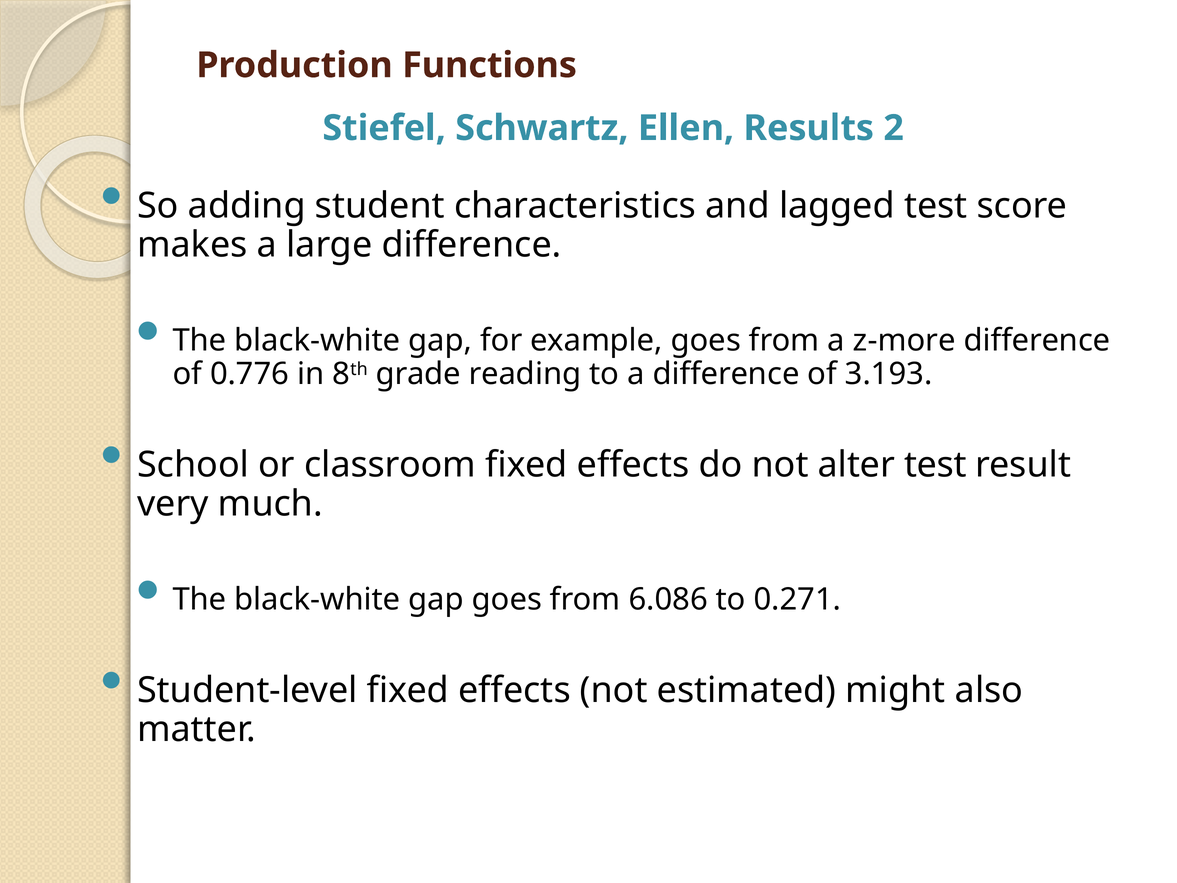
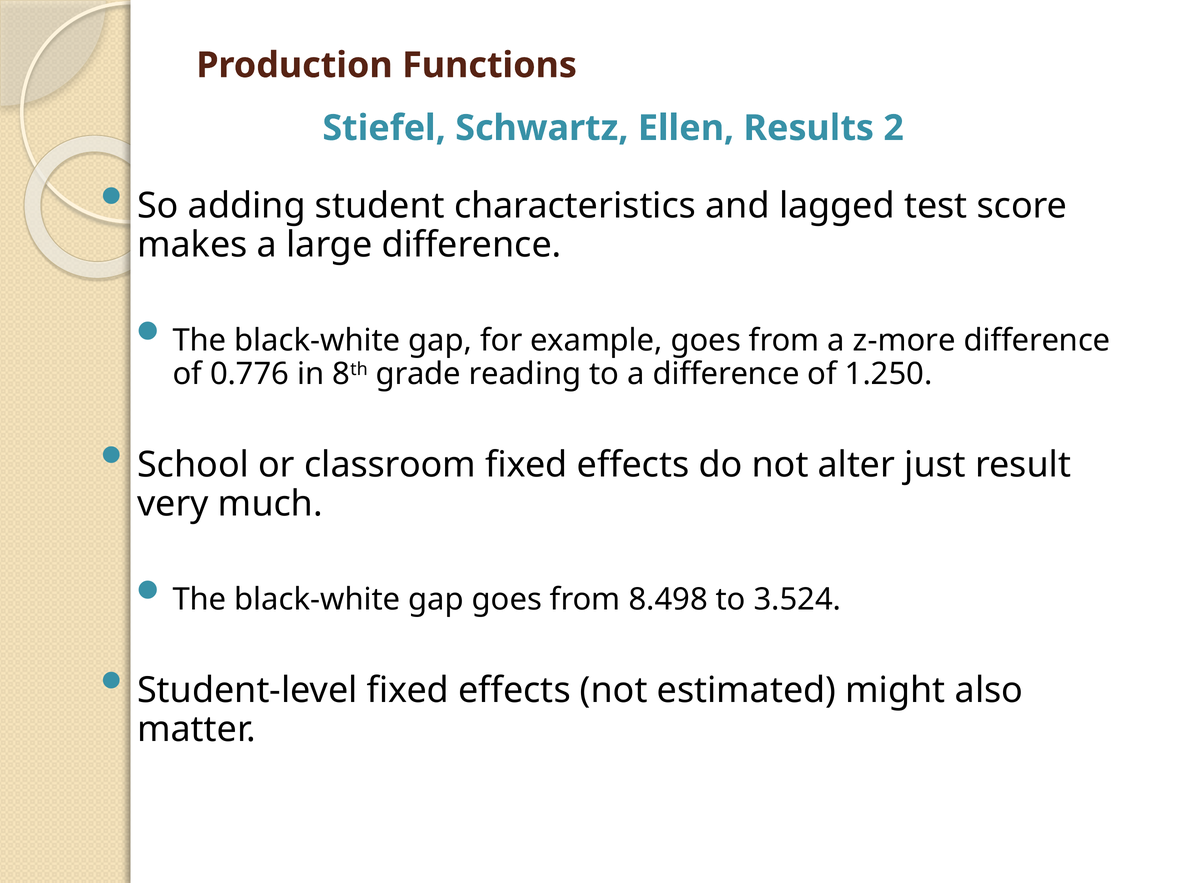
3.193: 3.193 -> 1.250
alter test: test -> just
6.086: 6.086 -> 8.498
0.271: 0.271 -> 3.524
